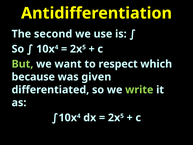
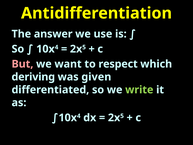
second: second -> answer
But colour: light green -> pink
because: because -> deriving
